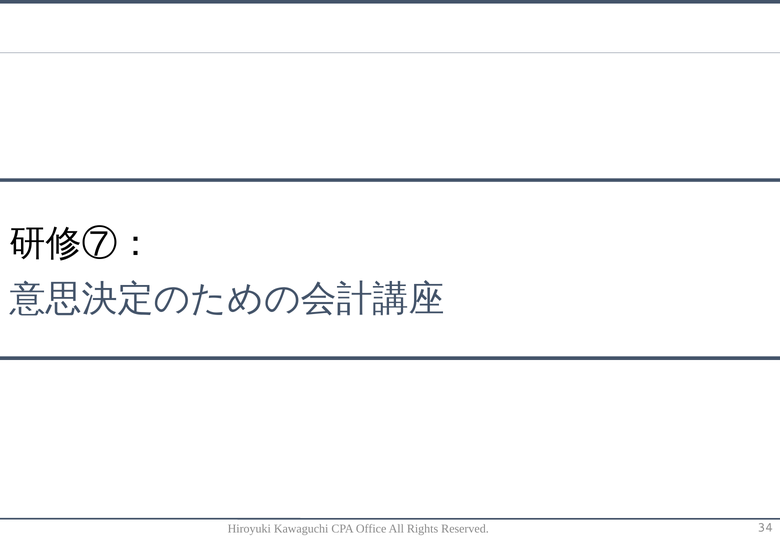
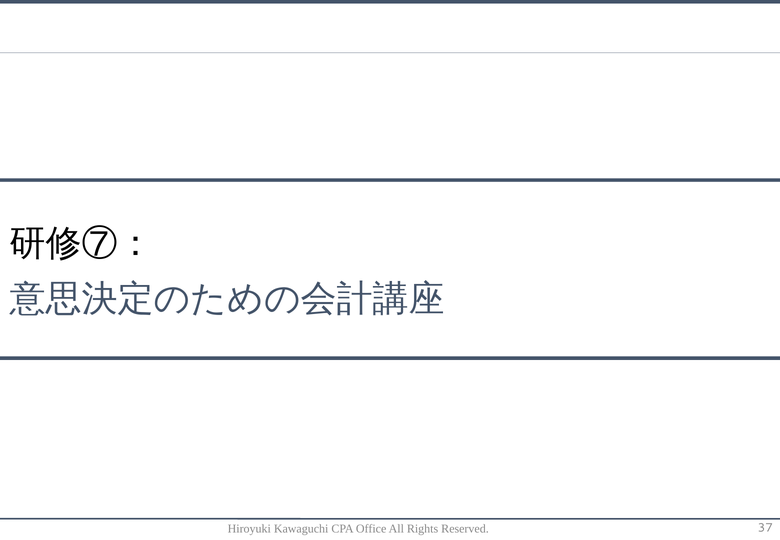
34: 34 -> 37
